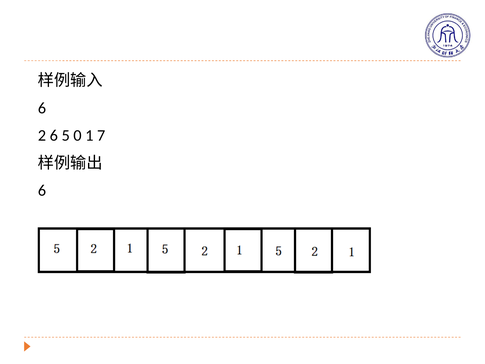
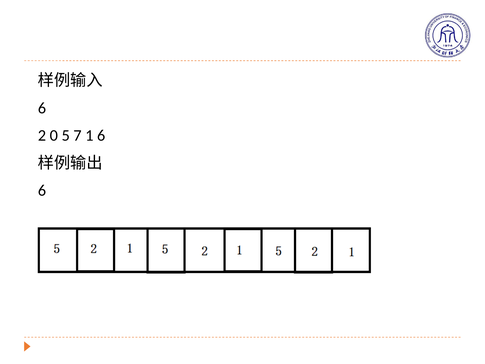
2 6: 6 -> 0
0: 0 -> 7
1 7: 7 -> 6
